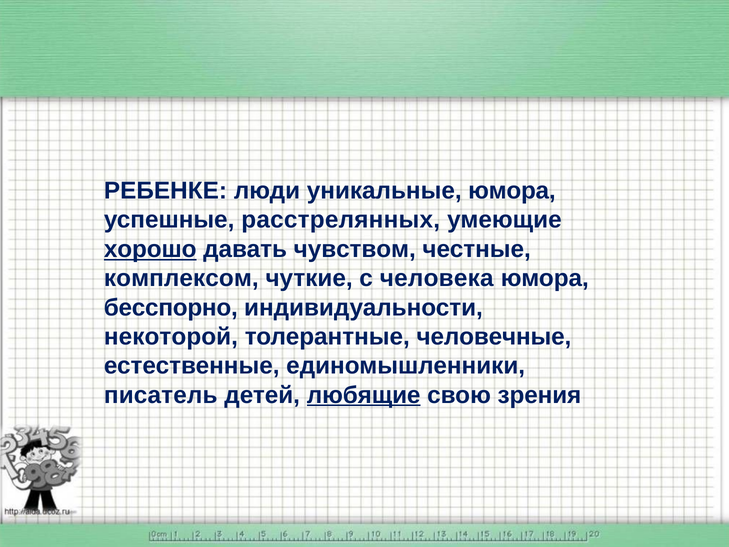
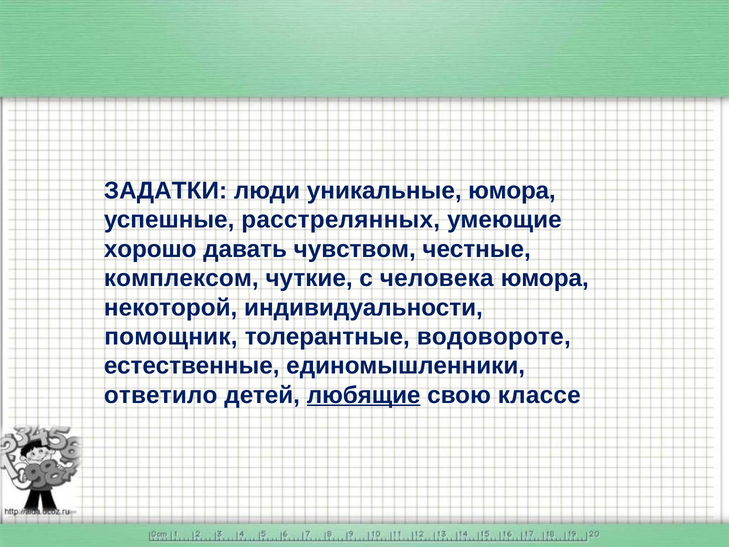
РЕБЕНКЕ: РЕБЕНКЕ -> ЗАДАТКИ
хорошо underline: present -> none
бесспорно: бесспорно -> некоторой
некоторой: некоторой -> помощник
человечные: человечные -> водовороте
писатель: писатель -> ответило
зрения: зрения -> классе
